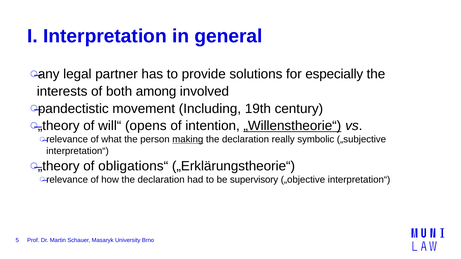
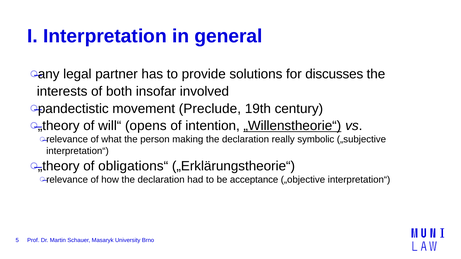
especially: especially -> discusses
among: among -> insofar
Including: Including -> Preclude
making underline: present -> none
supervisory: supervisory -> acceptance
